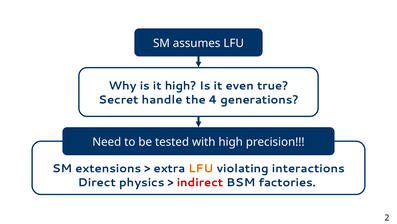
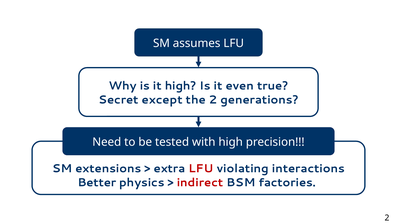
handle: handle -> except
the 4: 4 -> 2
LFU at (201, 168) colour: orange -> red
Direct: Direct -> Better
